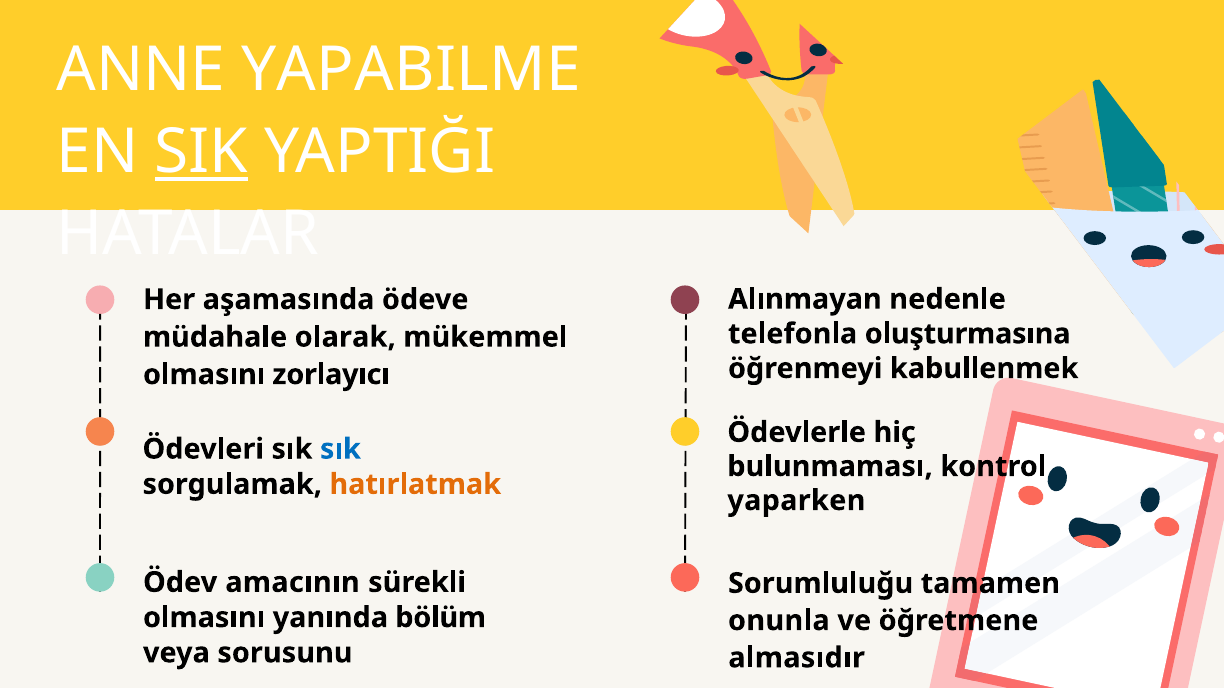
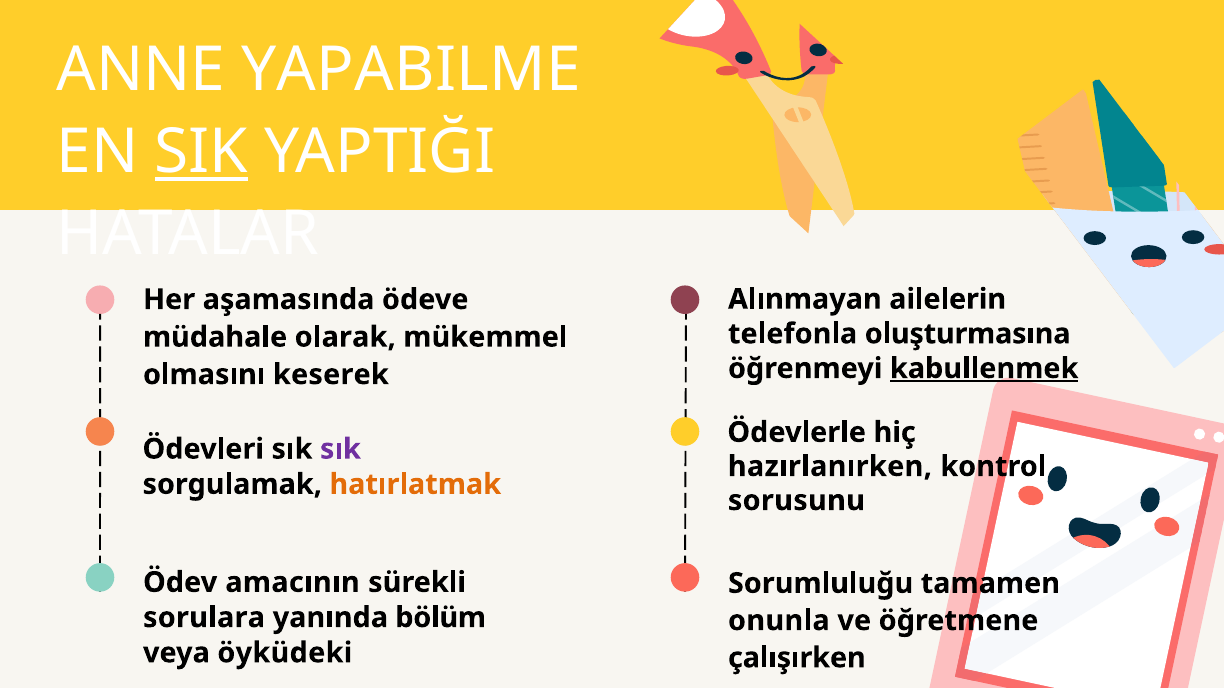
nedenle: nedenle -> ailelerin
kabullenmek underline: none -> present
zorlayıcı: zorlayıcı -> keserek
sık at (340, 449) colour: blue -> purple
bulunmaması: bulunmaması -> hazırlanırken
yaparken: yaparken -> sorusunu
olmasını at (204, 618): olmasını -> sorulara
sorusunu: sorusunu -> öyküdeki
almasıdır: almasıdır -> çalışırken
